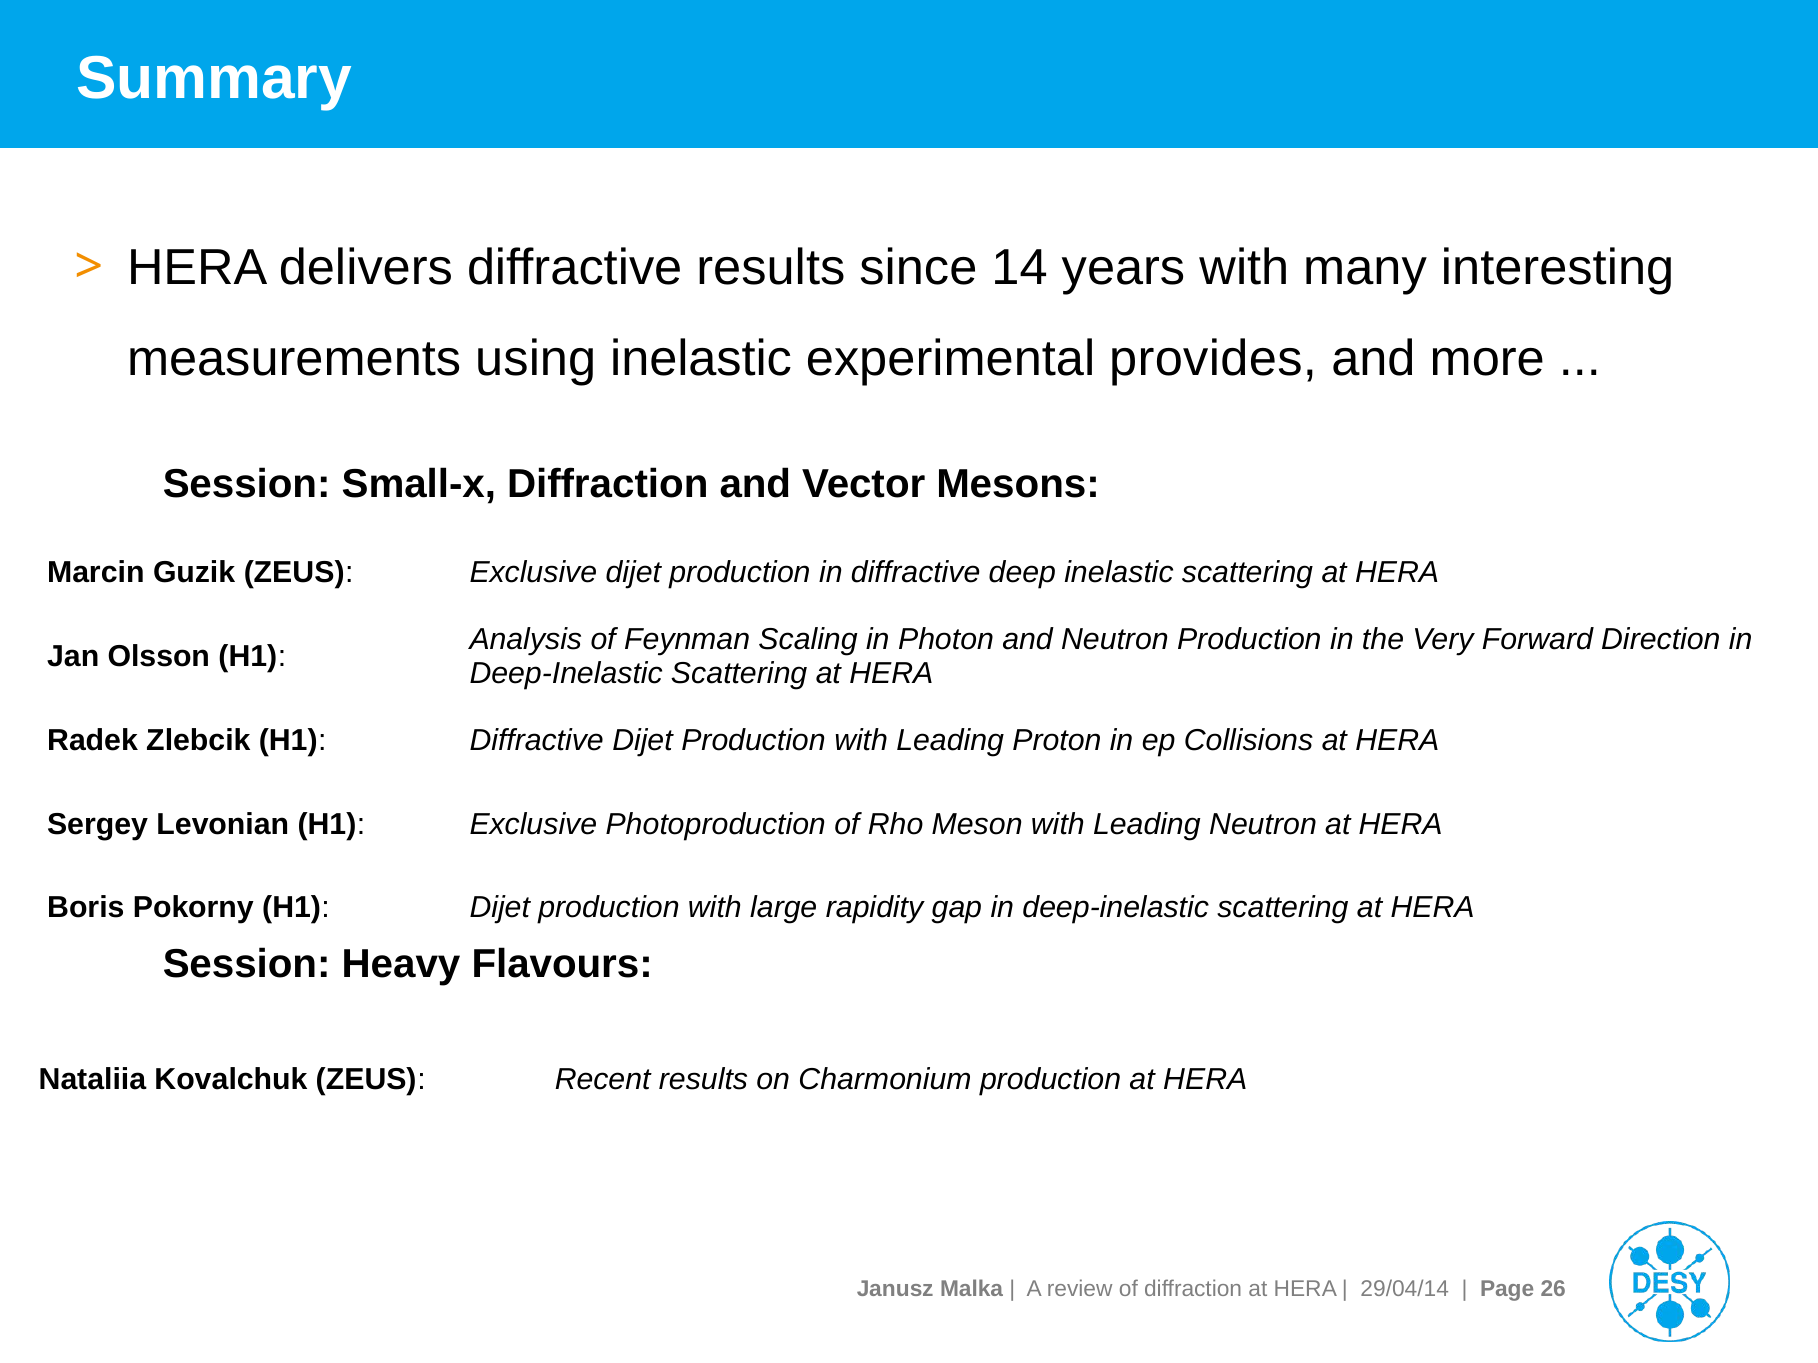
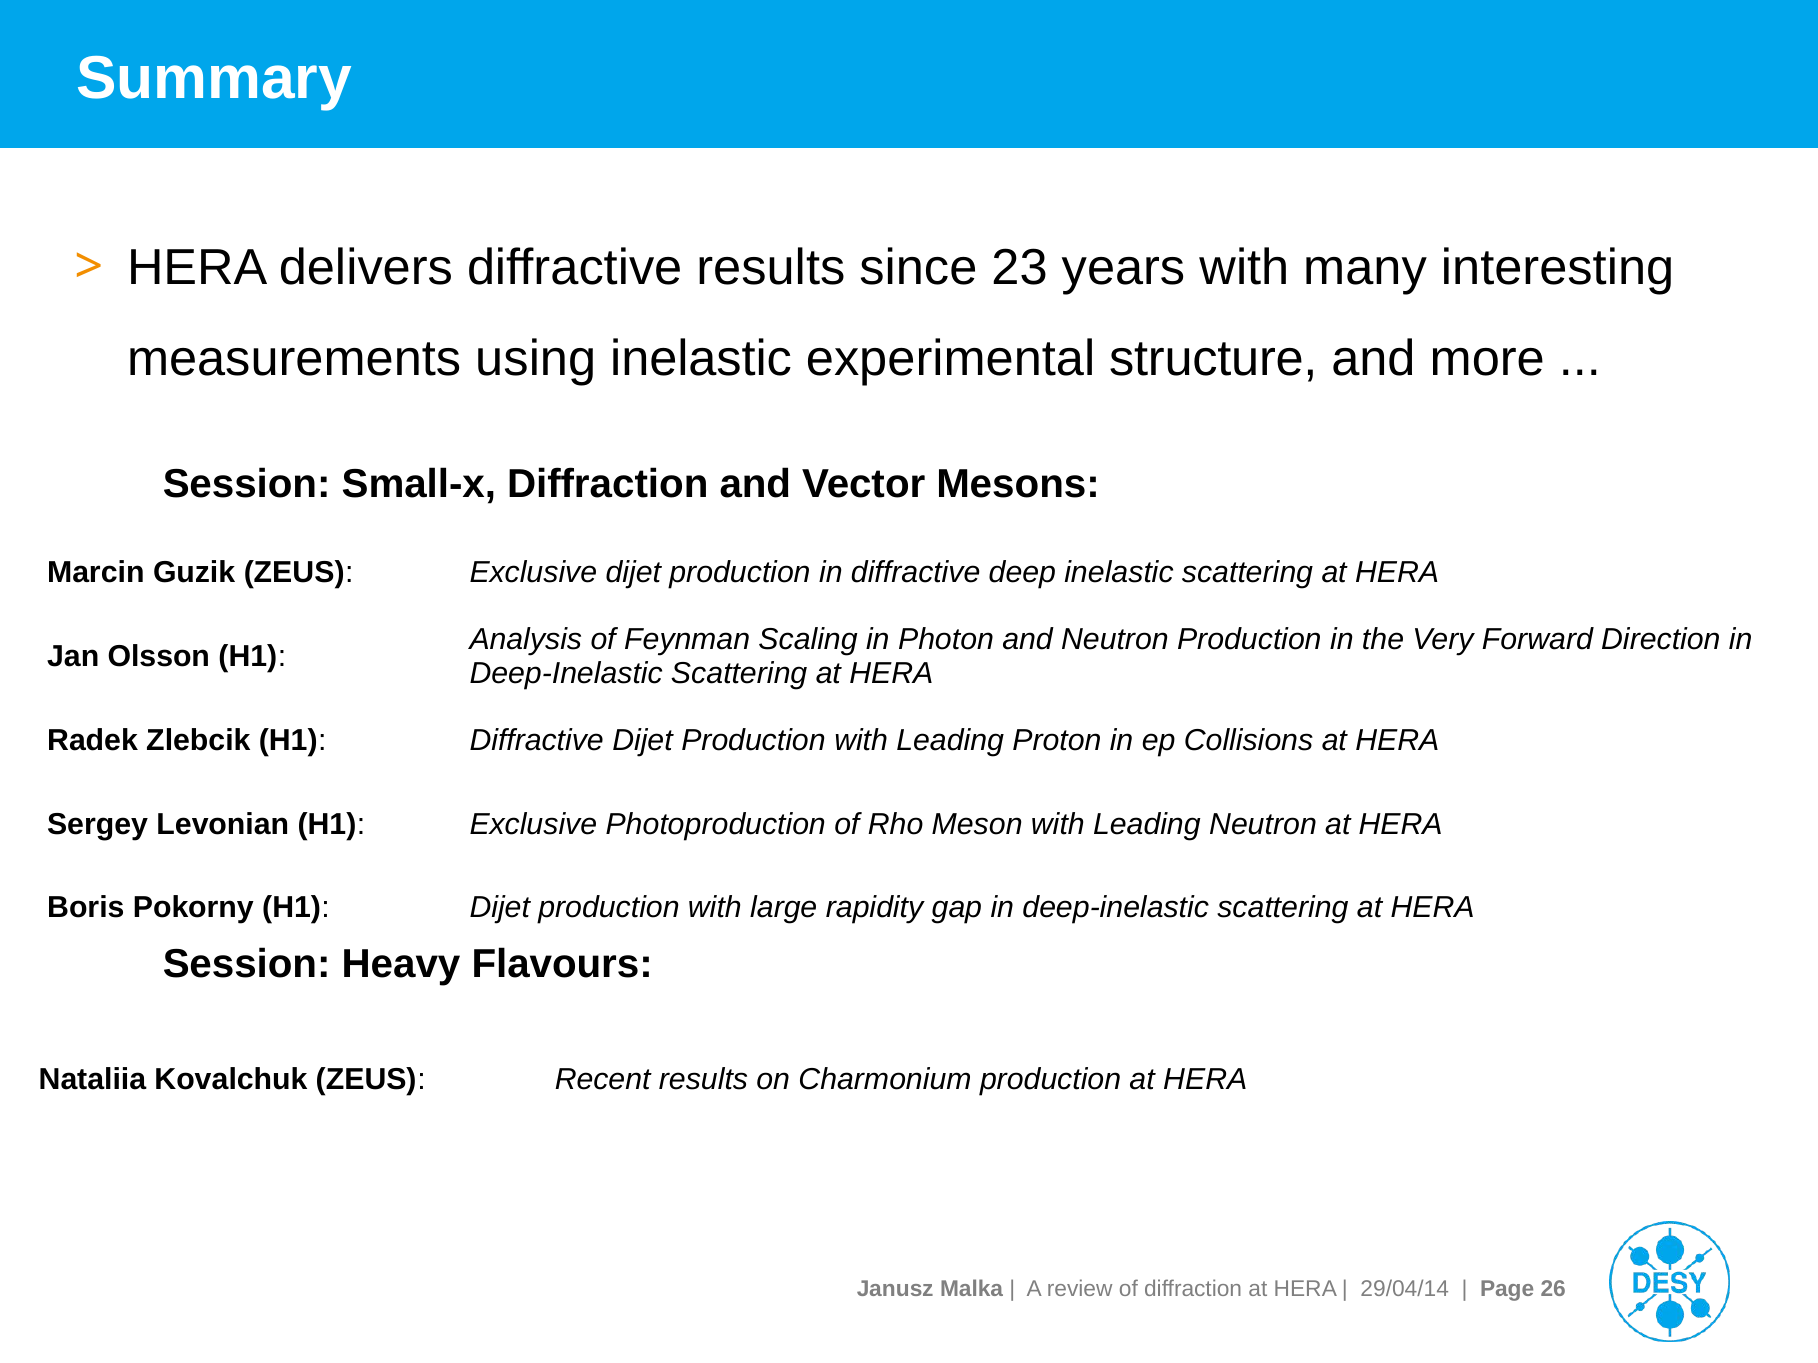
14: 14 -> 23
provides: provides -> structure
